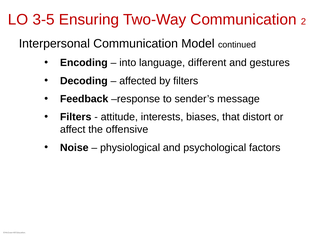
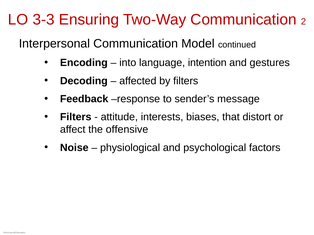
3-5: 3-5 -> 3-3
different: different -> intention
